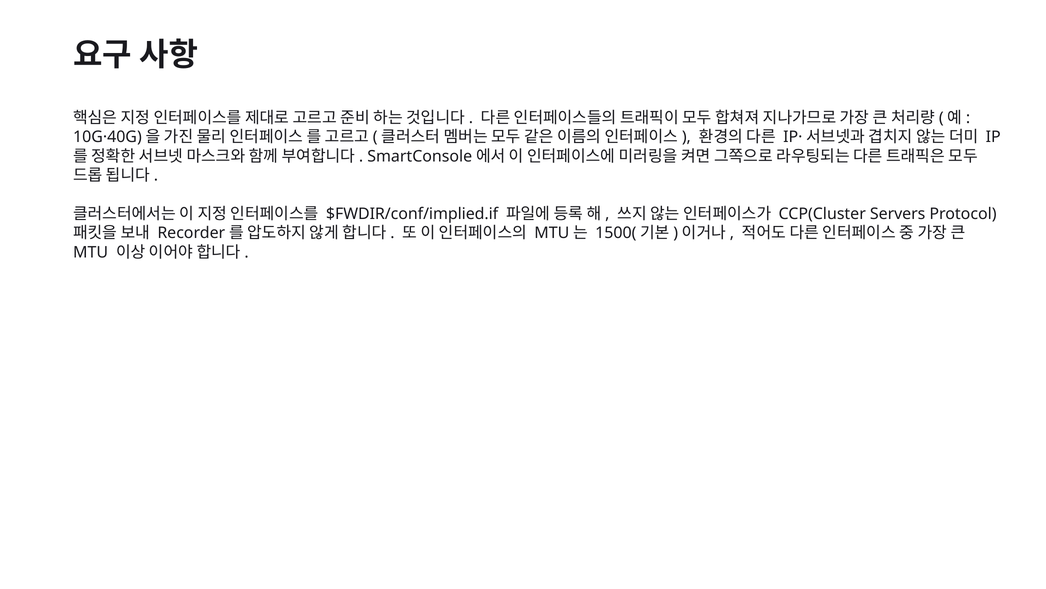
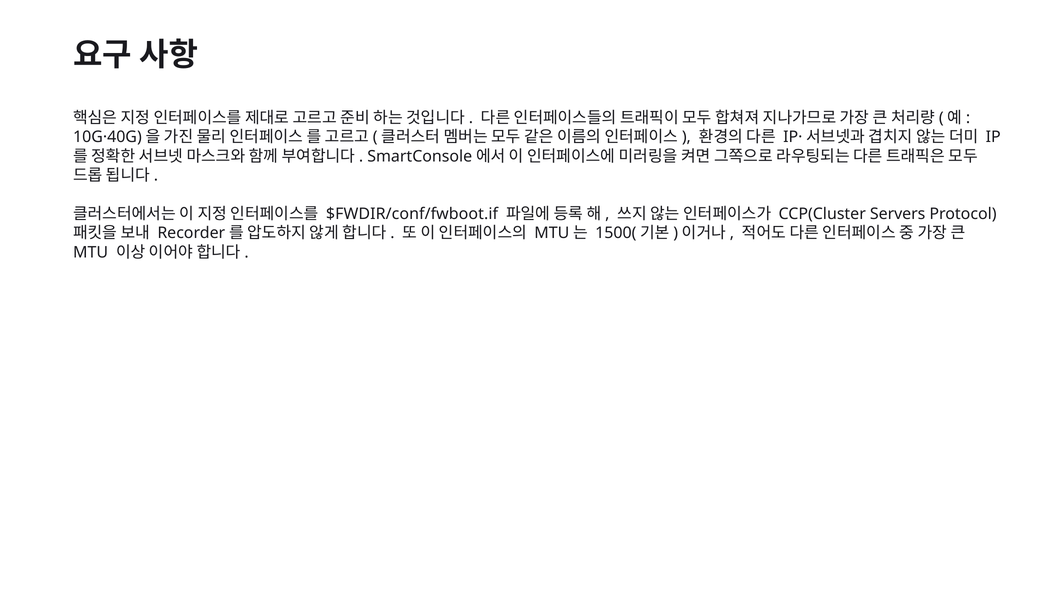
$FWDIR/conf/implied.if: $FWDIR/conf/implied.if -> $FWDIR/conf/fwboot.if
